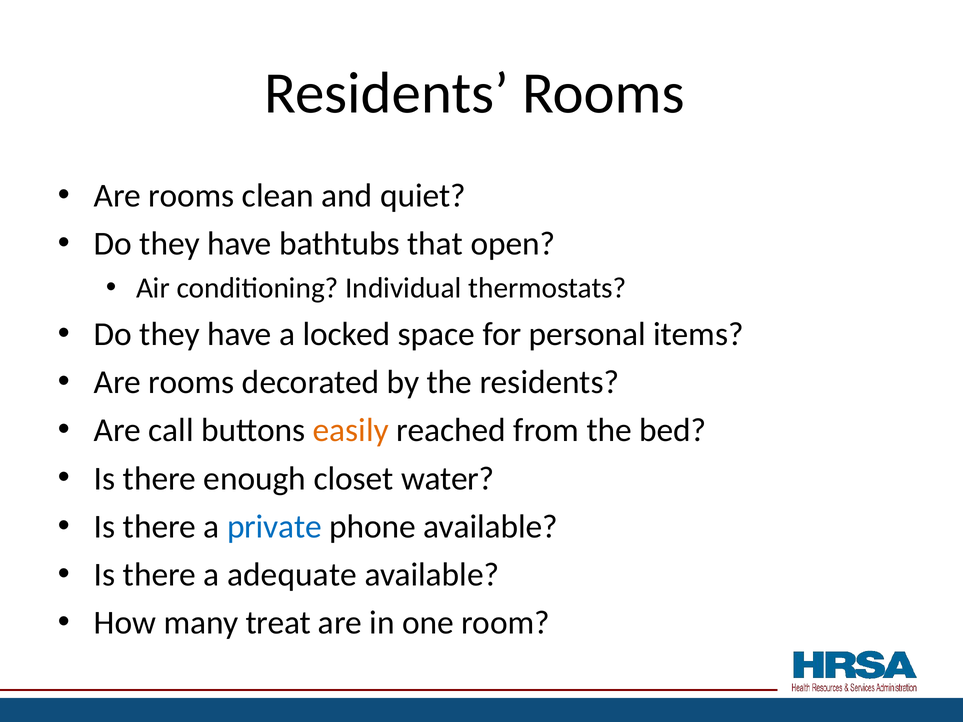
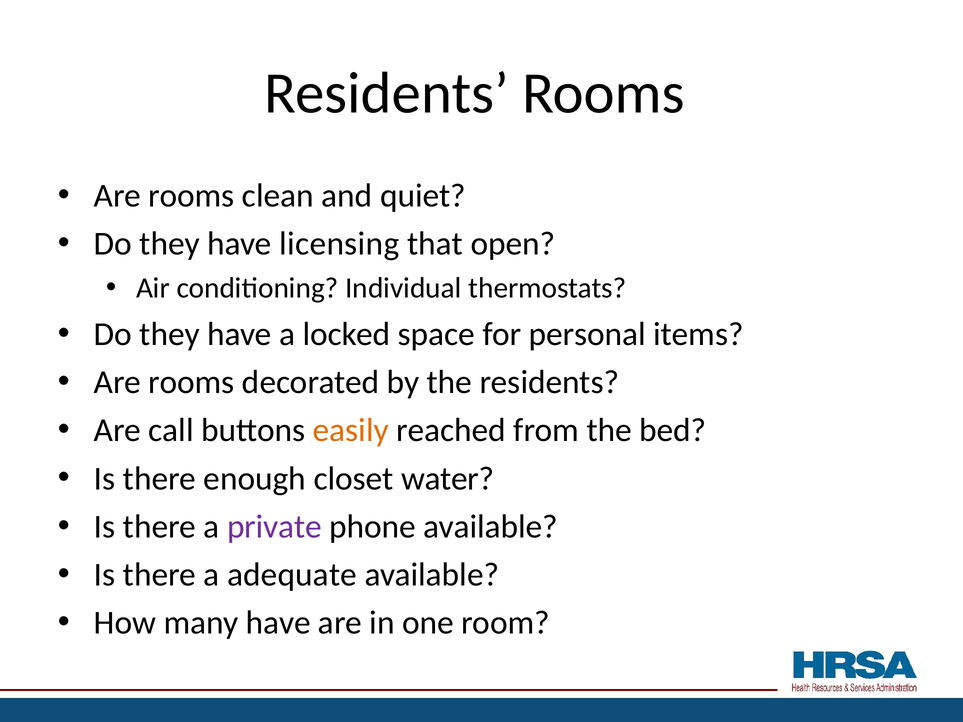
bathtubs: bathtubs -> licensing
private colour: blue -> purple
many treat: treat -> have
